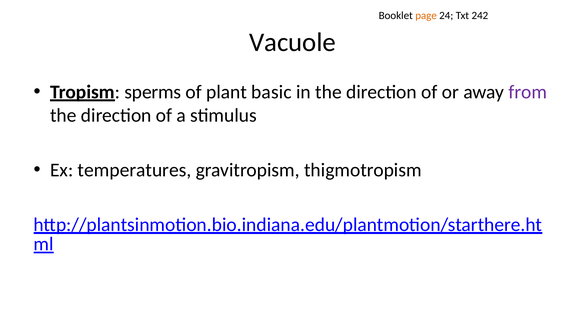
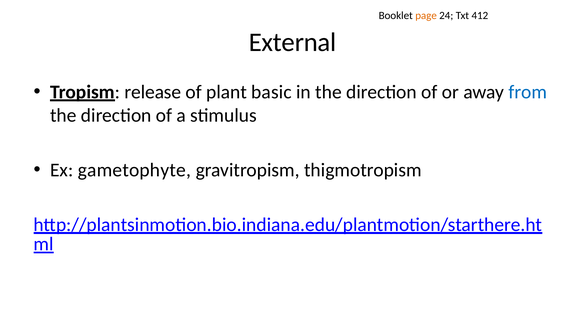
242: 242 -> 412
Vacuole: Vacuole -> External
sperms: sperms -> release
from colour: purple -> blue
temperatures: temperatures -> gametophyte
